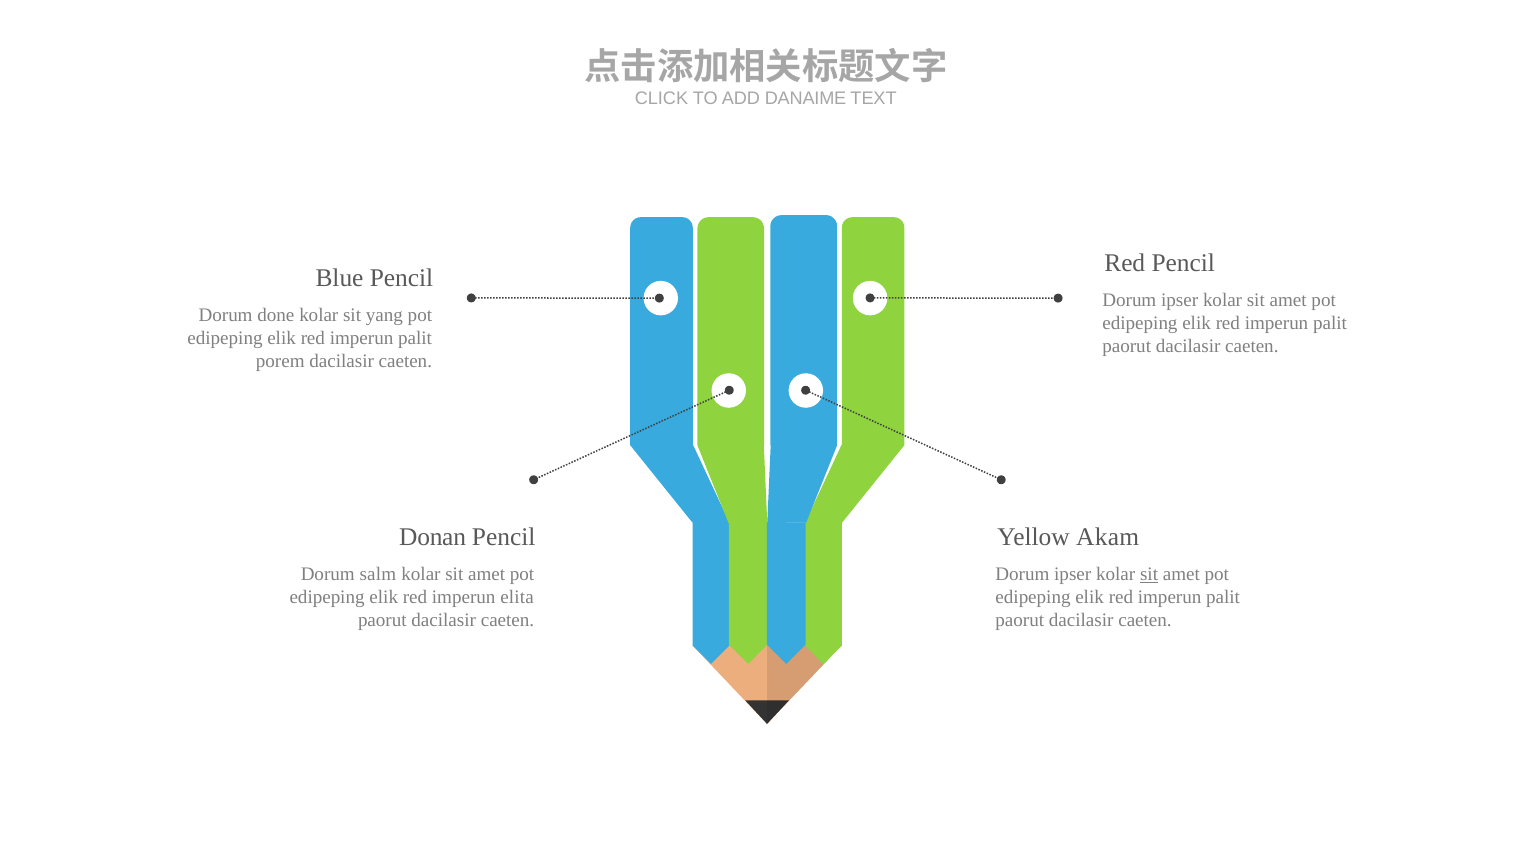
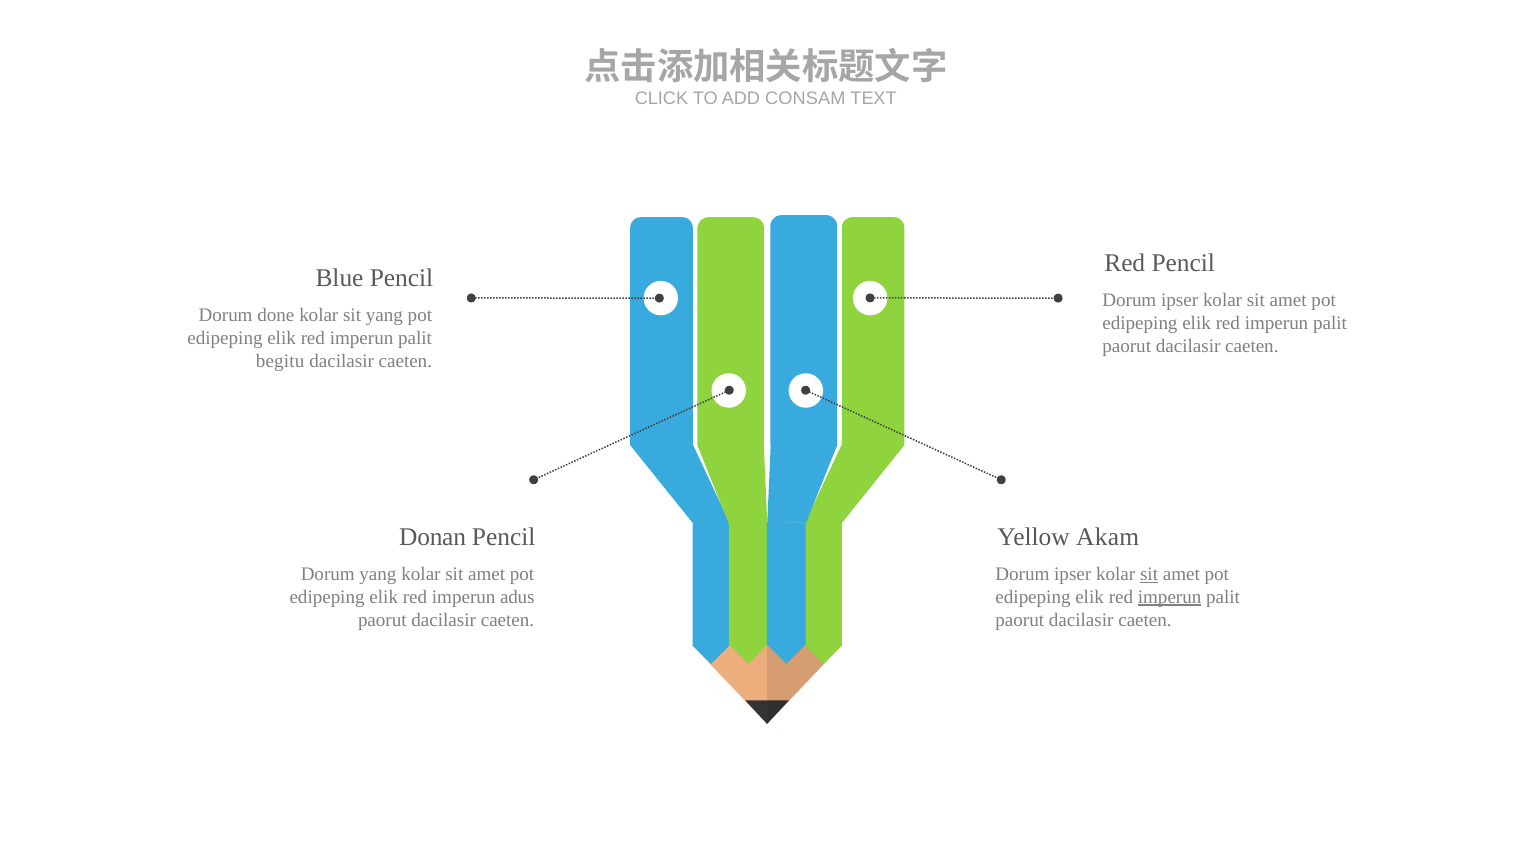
DANAIME: DANAIME -> CONSAM
porem: porem -> begitu
Dorum salm: salm -> yang
elita: elita -> adus
imperun at (1170, 597) underline: none -> present
